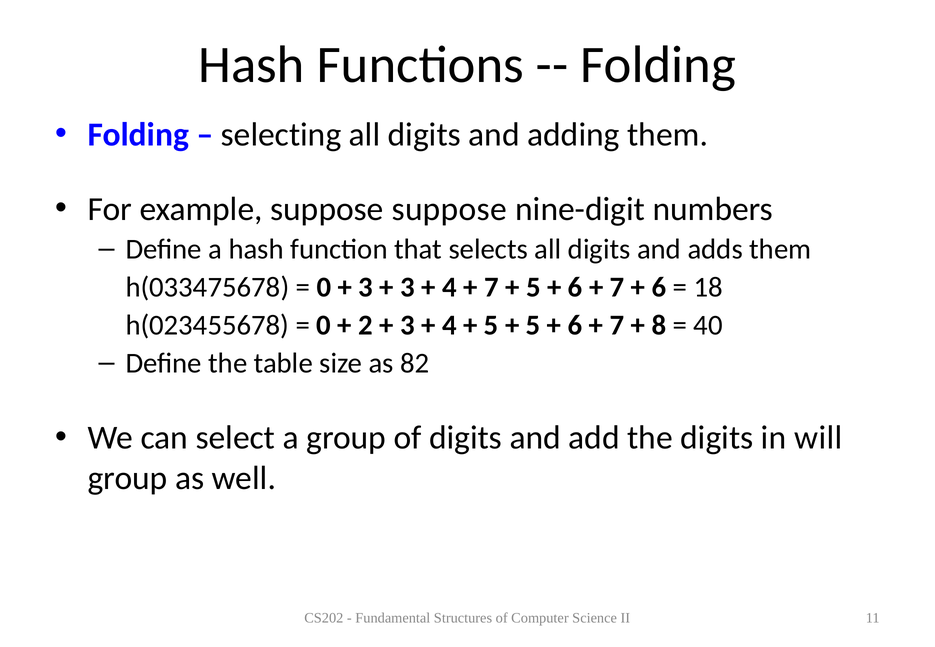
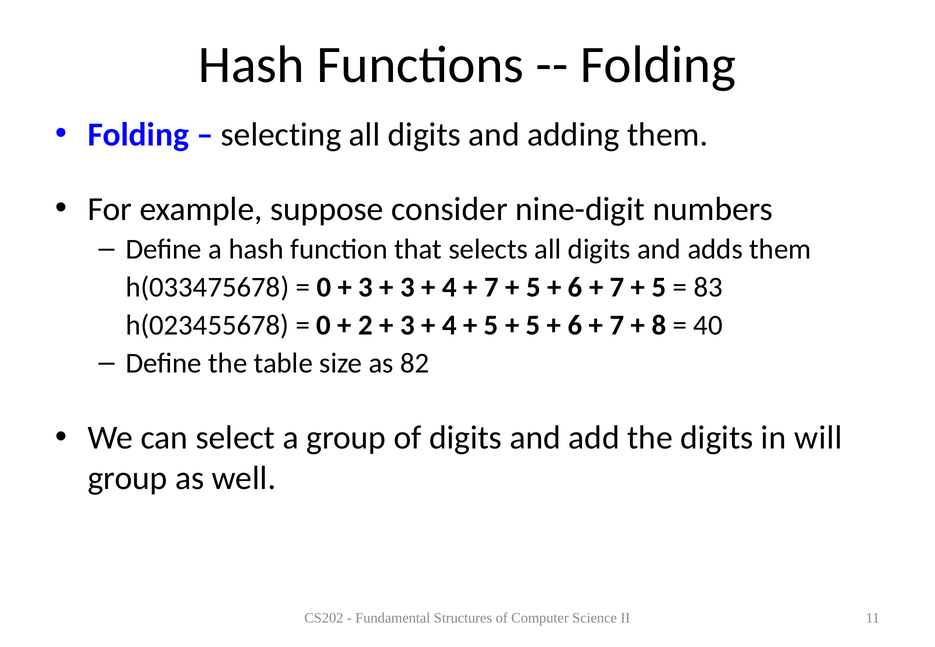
suppose suppose: suppose -> consider
6 at (659, 287): 6 -> 5
18: 18 -> 83
